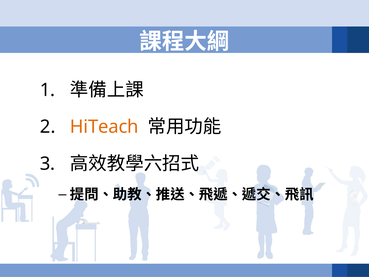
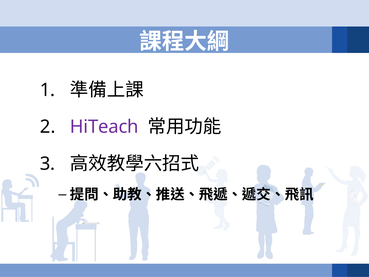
HiTeach colour: orange -> purple
